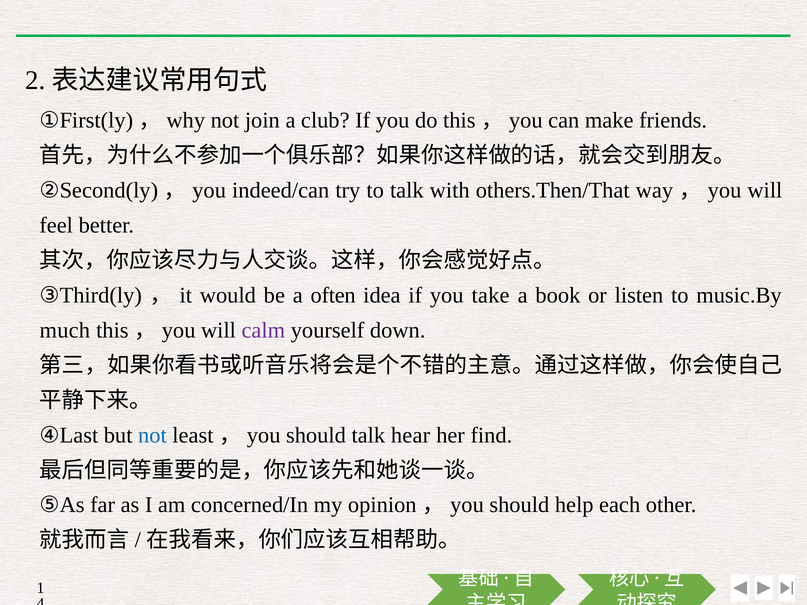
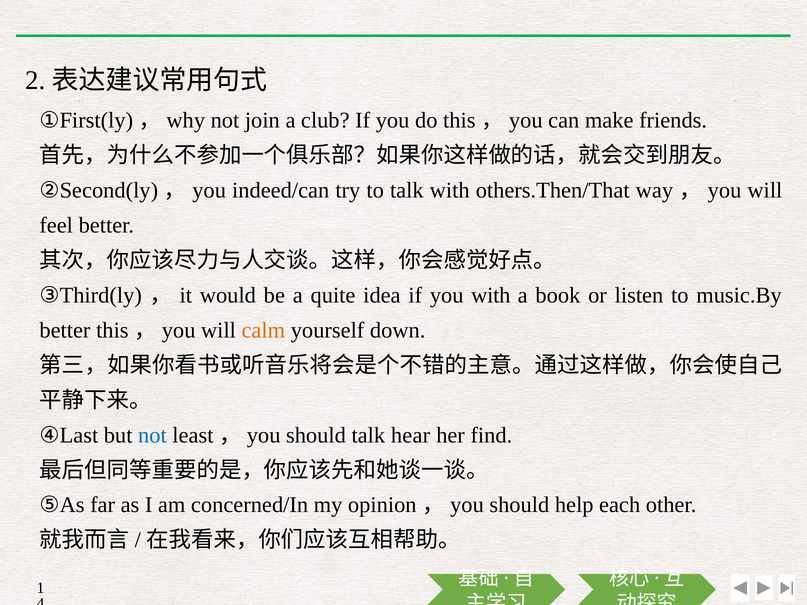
often: often -> quite
you take: take -> with
much at (65, 330): much -> better
calm colour: purple -> orange
